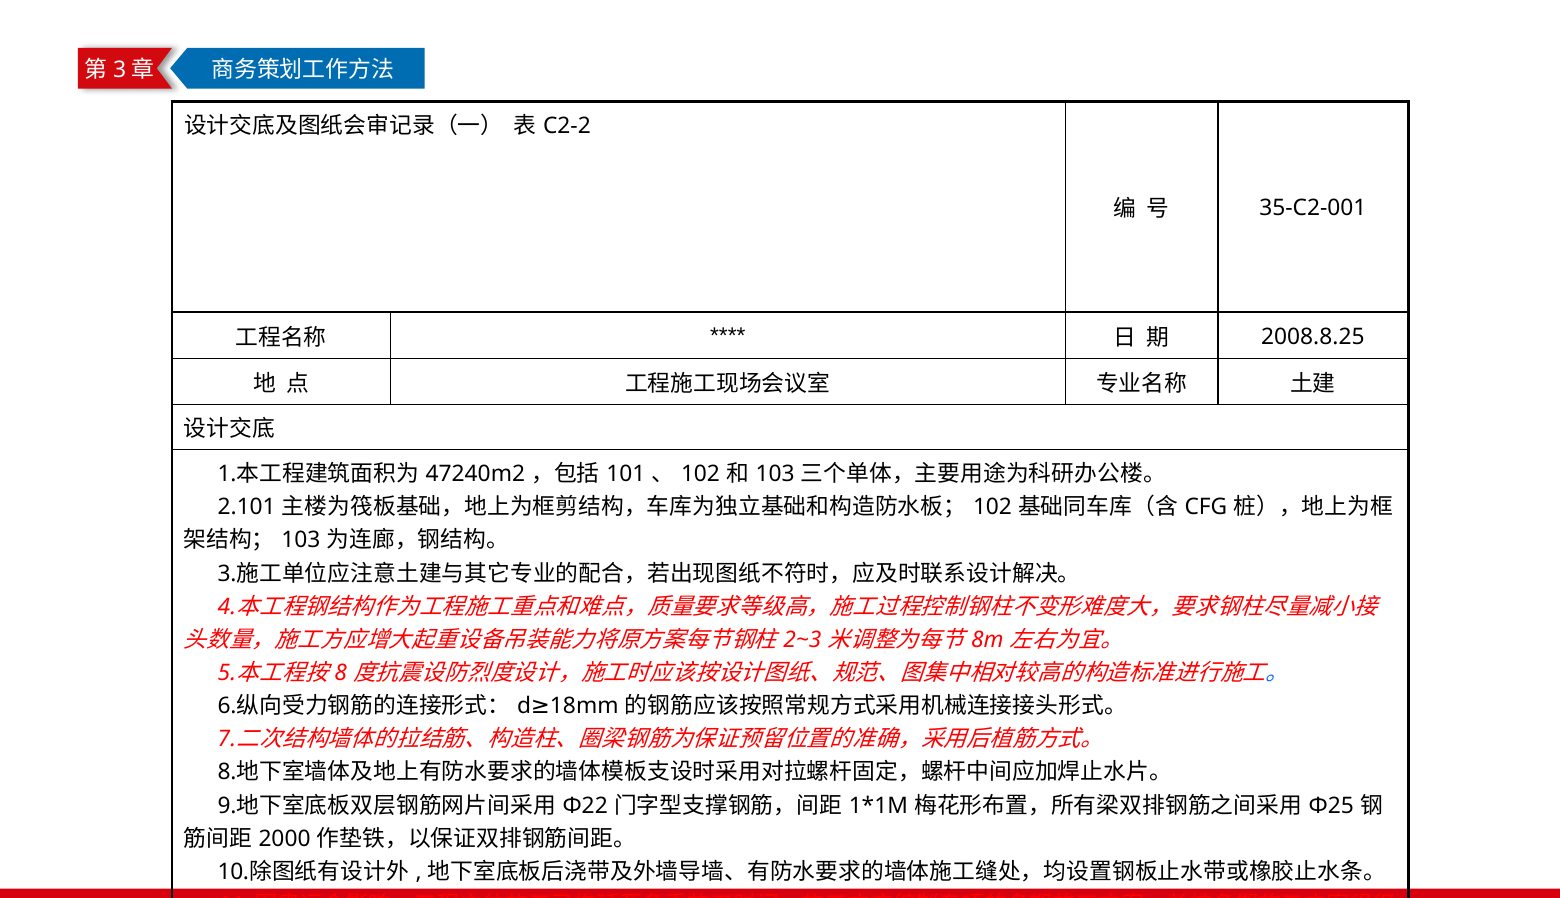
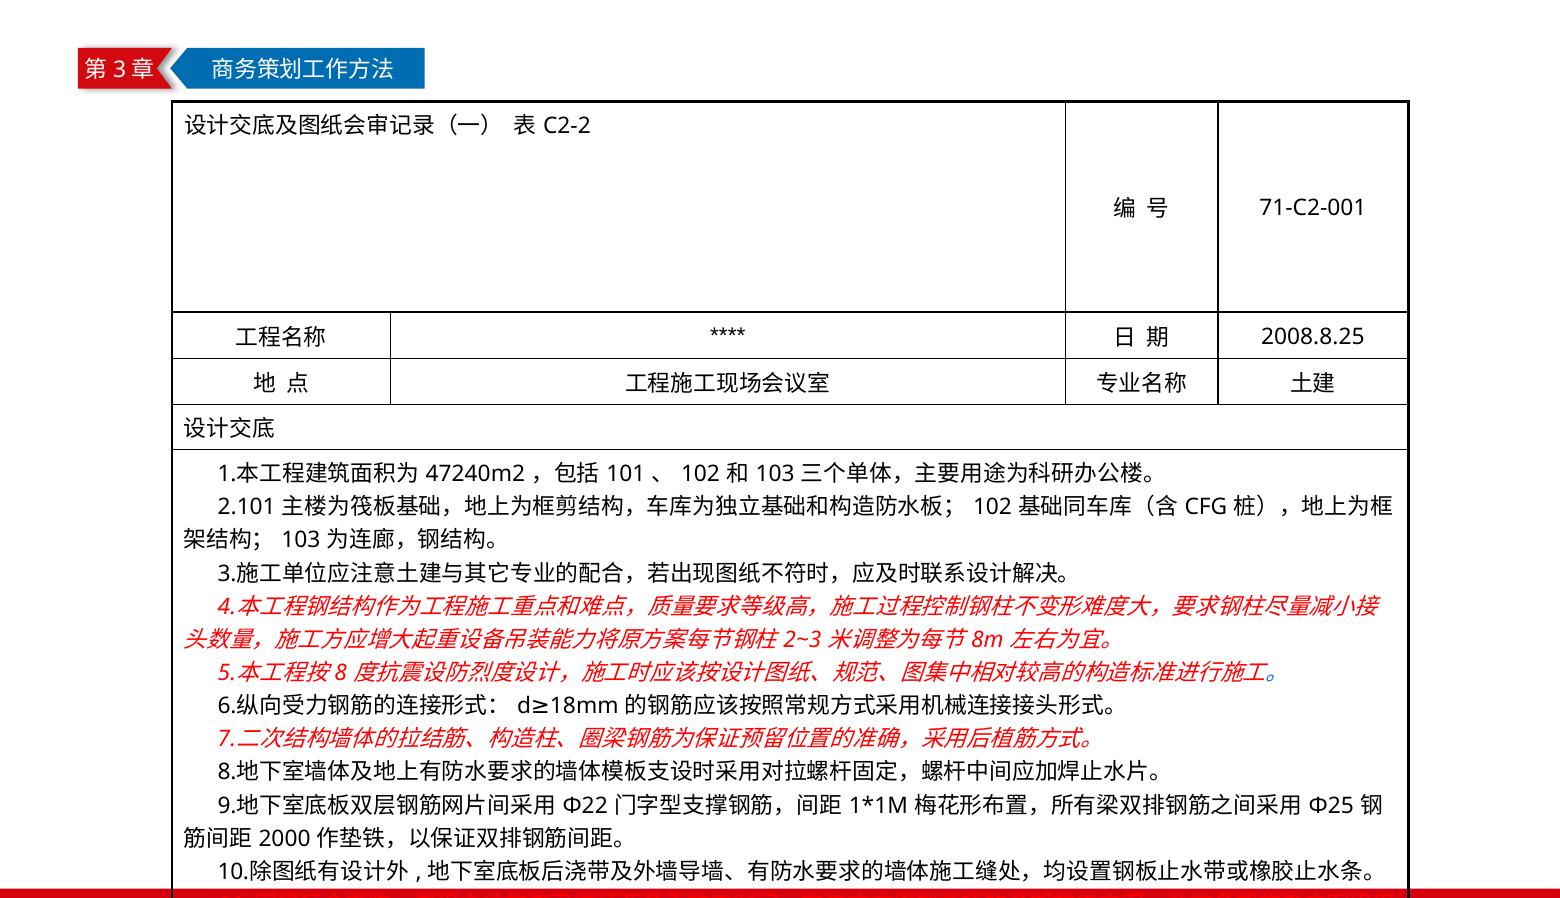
35-C2-001: 35-C2-001 -> 71-C2-001
